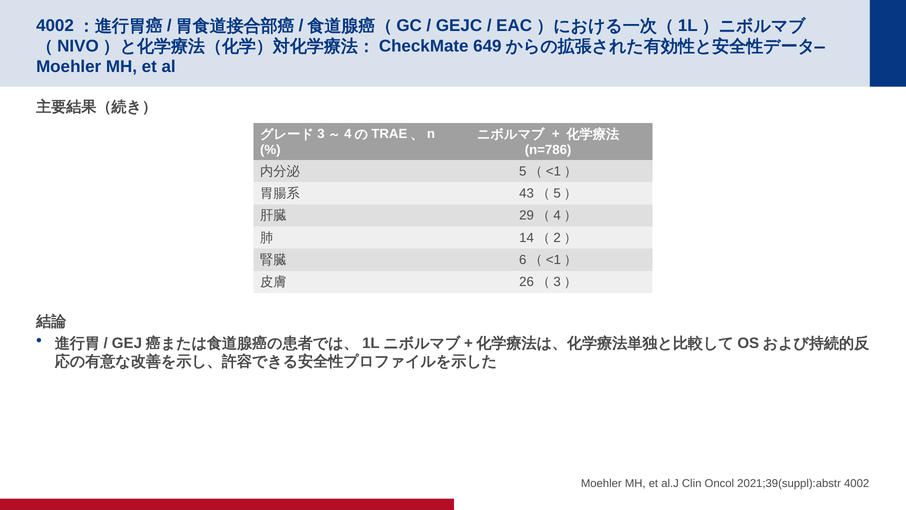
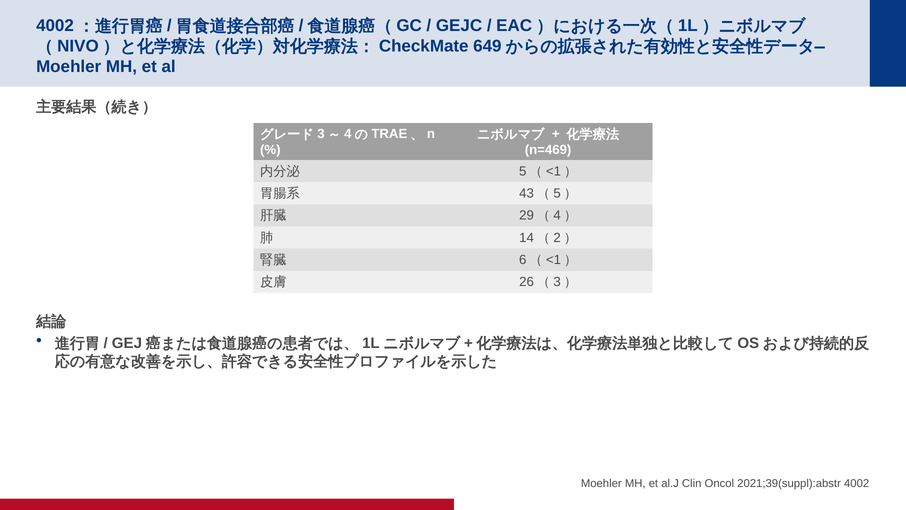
n=786: n=786 -> n=469
